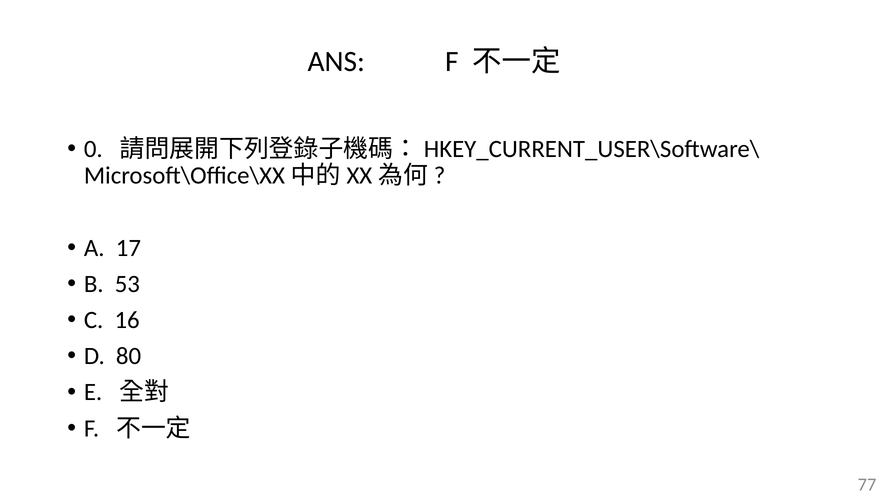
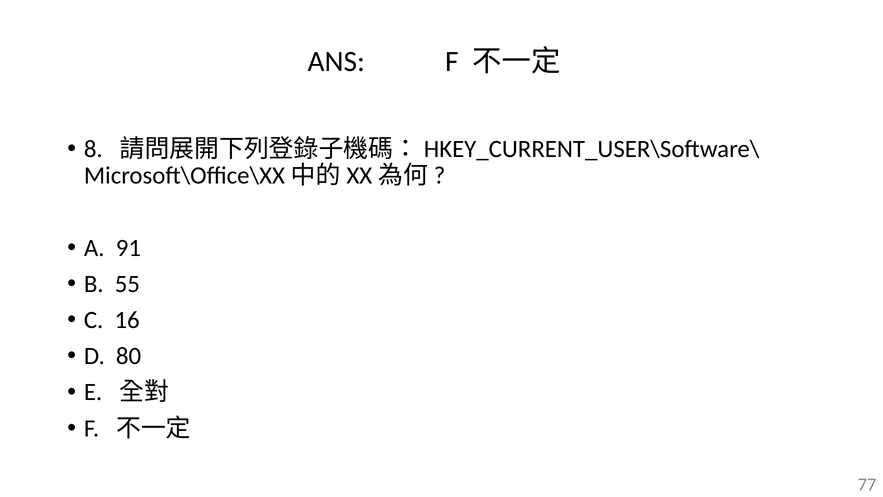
0: 0 -> 8
17: 17 -> 91
53: 53 -> 55
